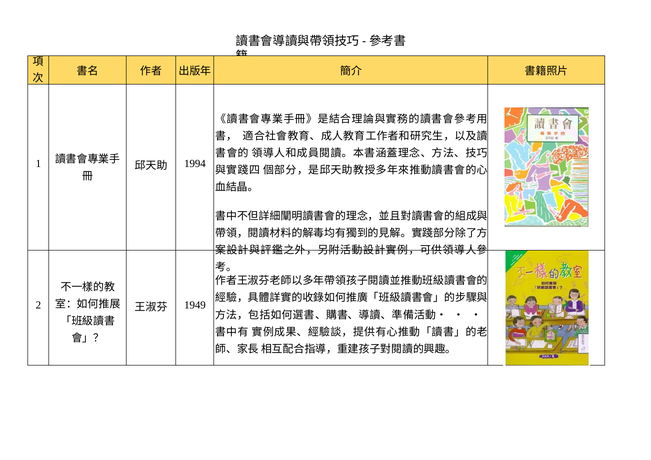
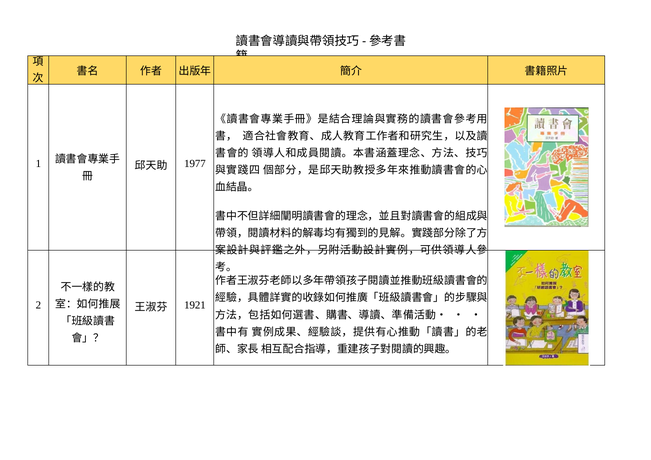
1994: 1994 -> 1977
1949: 1949 -> 1921
